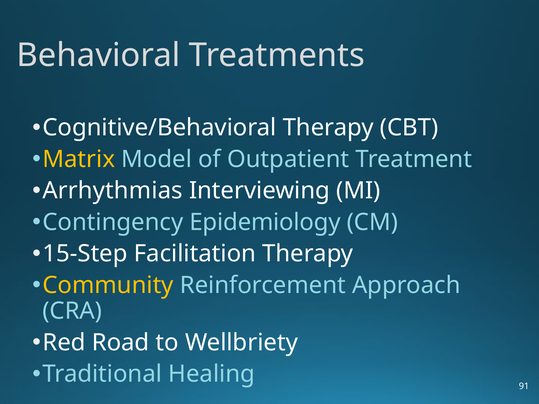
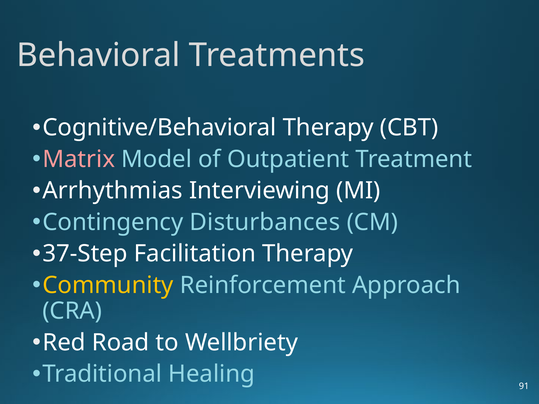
Matrix colour: yellow -> pink
Epidemiology: Epidemiology -> Disturbances
15-Step: 15-Step -> 37-Step
